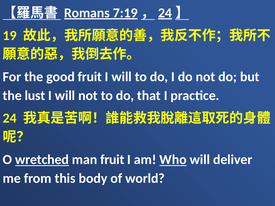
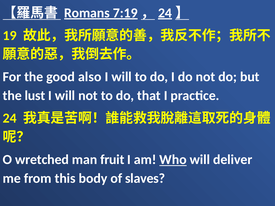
good fruit: fruit -> also
wretched underline: present -> none
world: world -> slaves
